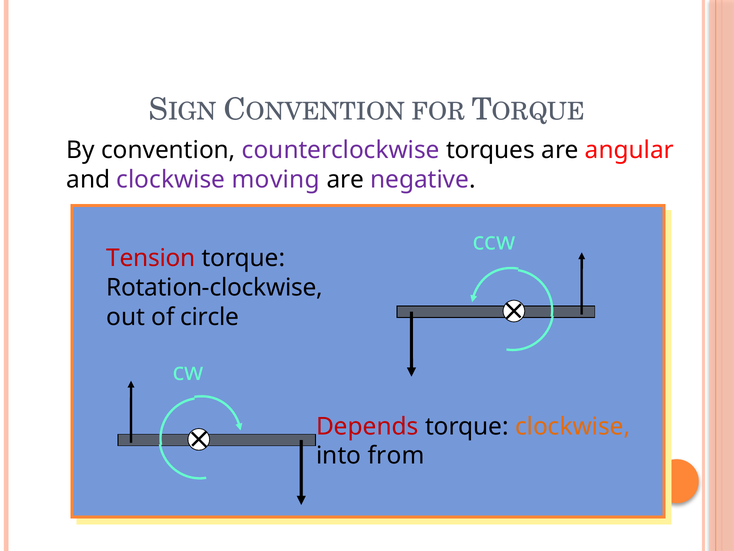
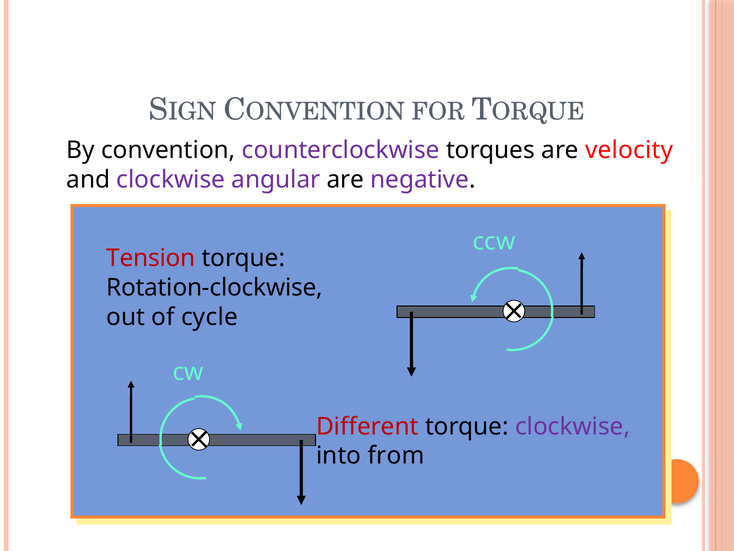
angular: angular -> velocity
moving: moving -> angular
circle: circle -> cycle
Depends: Depends -> Different
clockwise at (573, 426) colour: orange -> purple
